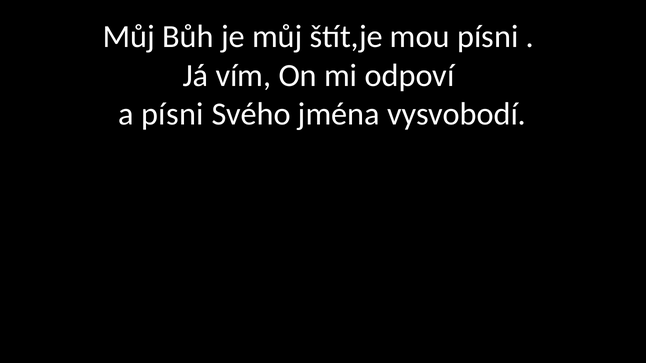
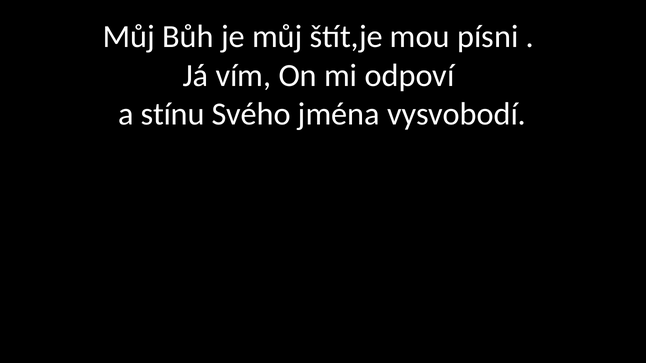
a písni: písni -> stínu
